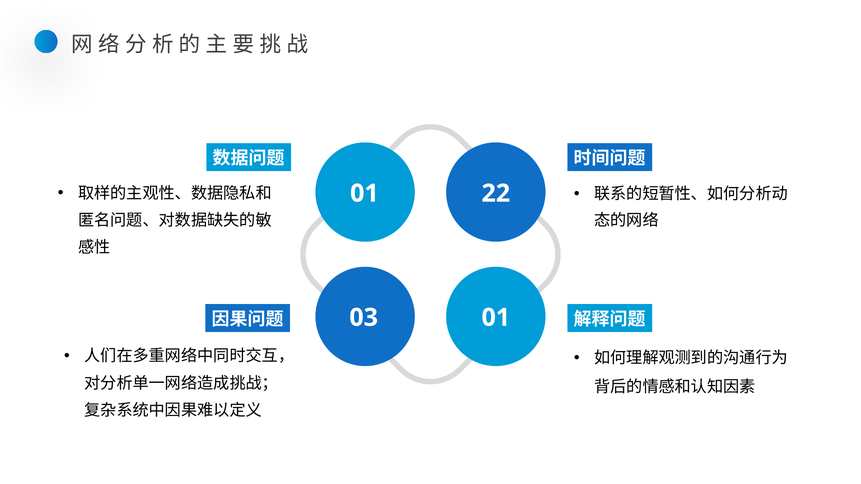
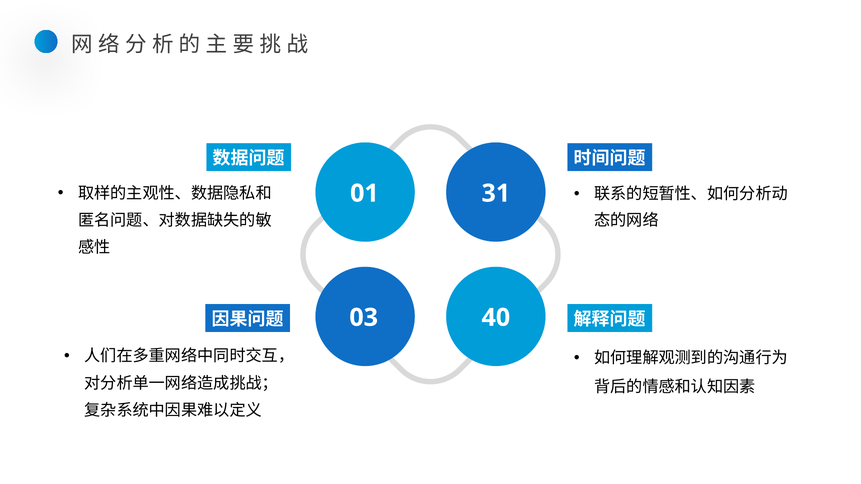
22: 22 -> 31
03 01: 01 -> 40
